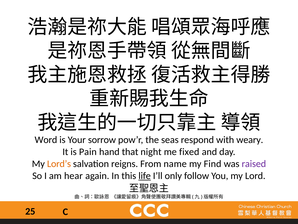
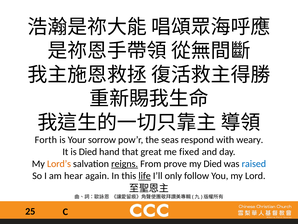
Word: Word -> Forth
is Pain: Pain -> Died
night: night -> great
reigns underline: none -> present
name: name -> prove
my Find: Find -> Died
raised colour: purple -> blue
